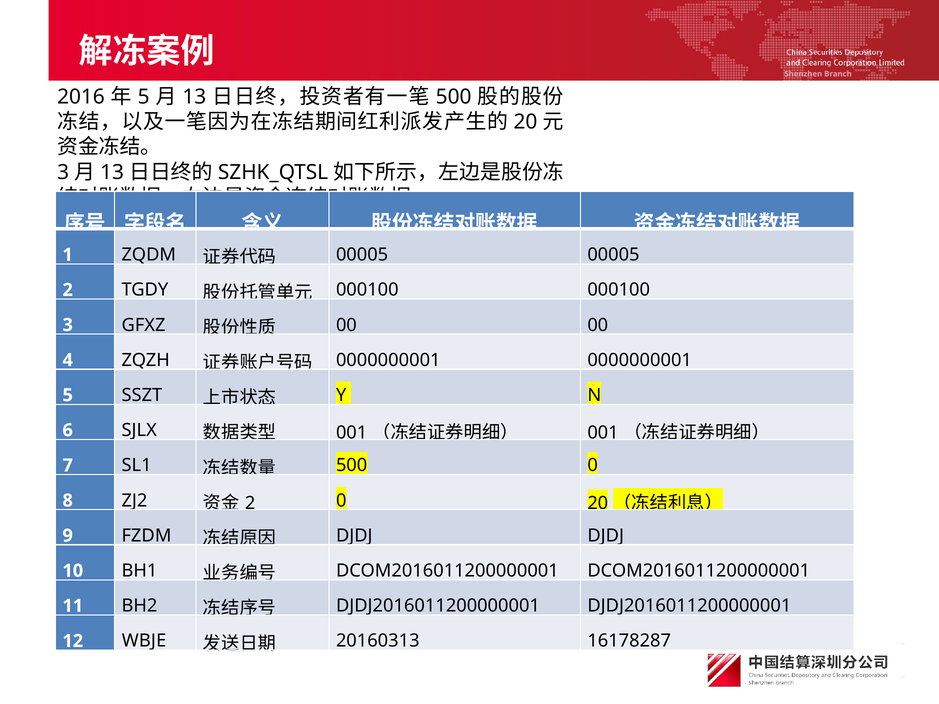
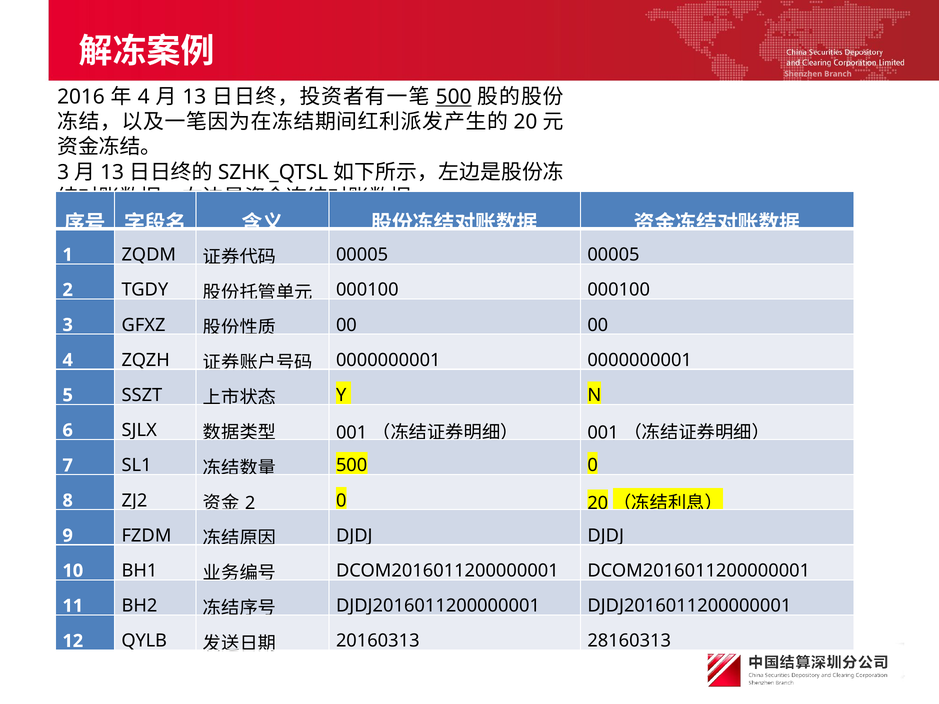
5 at (144, 97): 5 -> 4
500 at (454, 97) underline: none -> present
WBJE: WBJE -> QYLB
16178287: 16178287 -> 28160313
